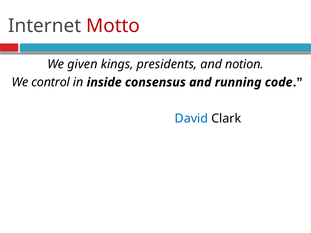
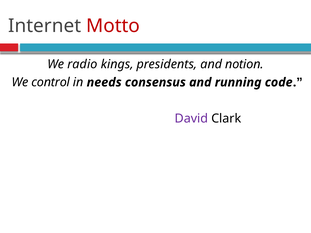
given: given -> radio
inside: inside -> needs
David colour: blue -> purple
